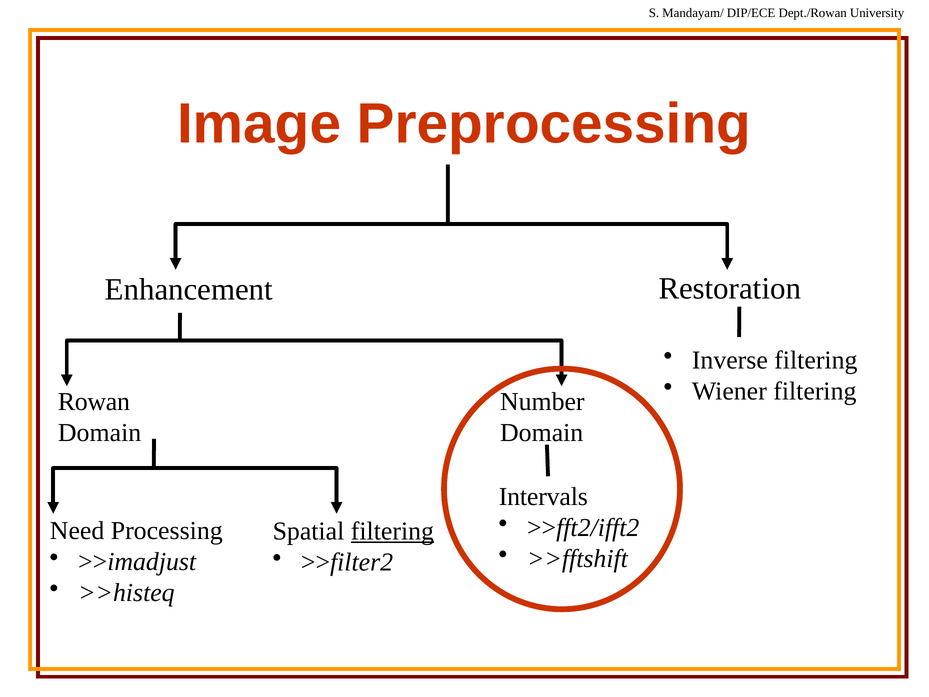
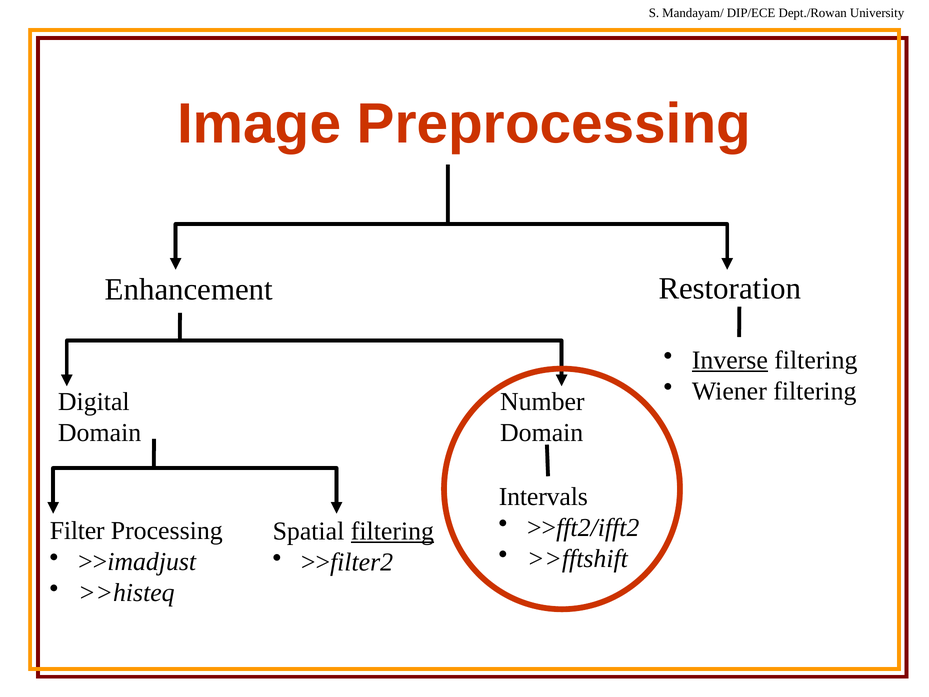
Inverse underline: none -> present
Rowan: Rowan -> Digital
Need: Need -> Filter
